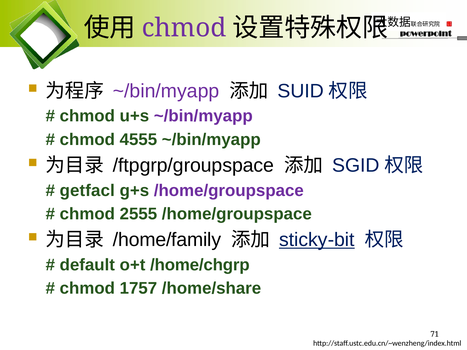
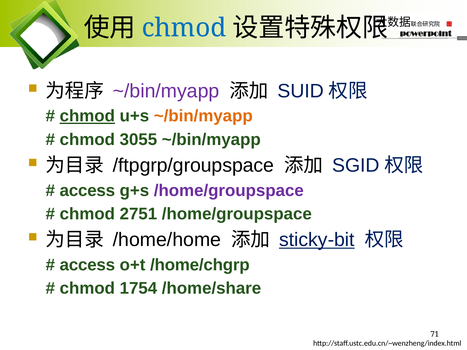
chmod at (184, 28) colour: purple -> blue
chmod at (87, 116) underline: none -> present
~/bin/myapp at (203, 116) colour: purple -> orange
4555: 4555 -> 3055
getfacl at (87, 191): getfacl -> access
2555: 2555 -> 2751
/home/family: /home/family -> /home/home
default at (87, 265): default -> access
1757: 1757 -> 1754
